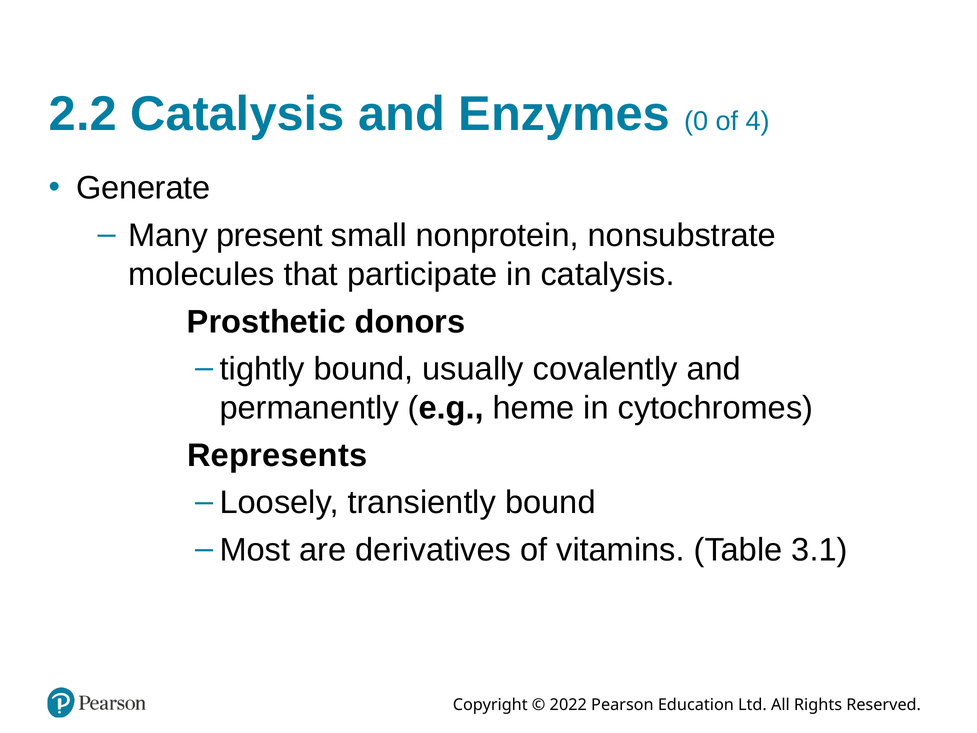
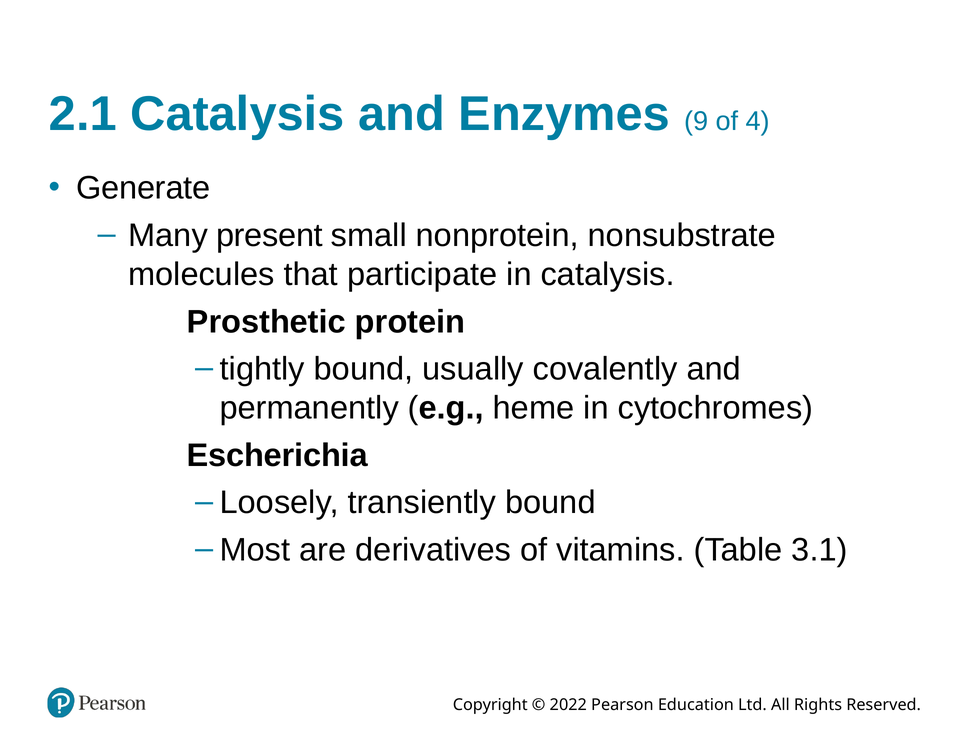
2.2: 2.2 -> 2.1
0: 0 -> 9
donors: donors -> protein
Represents: Represents -> Escherichia
